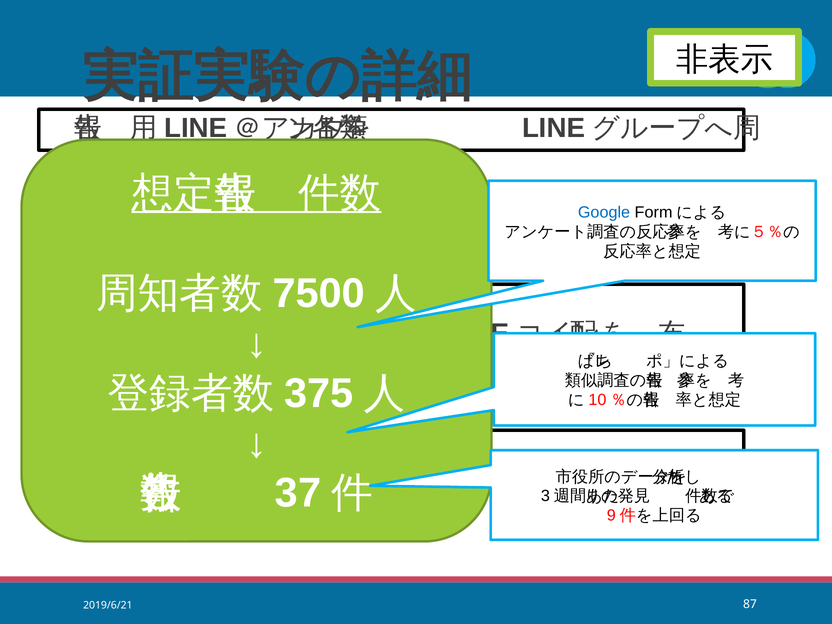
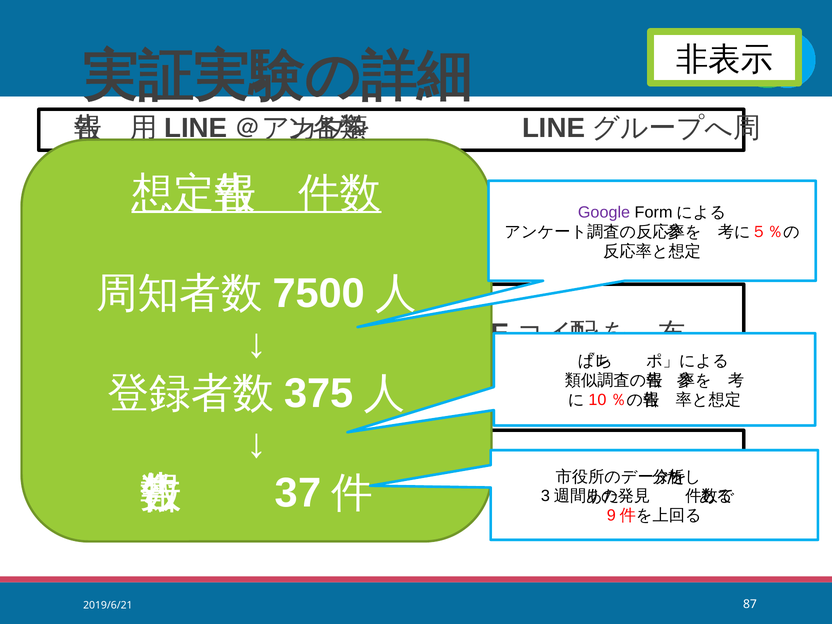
Google colour: blue -> purple
